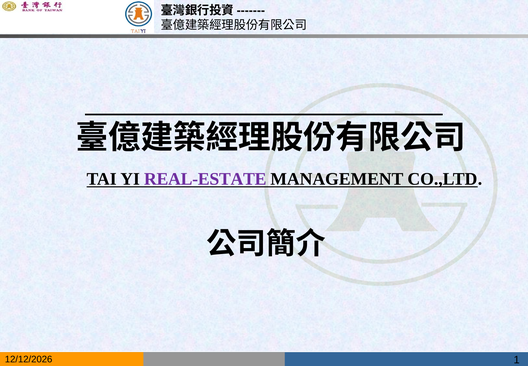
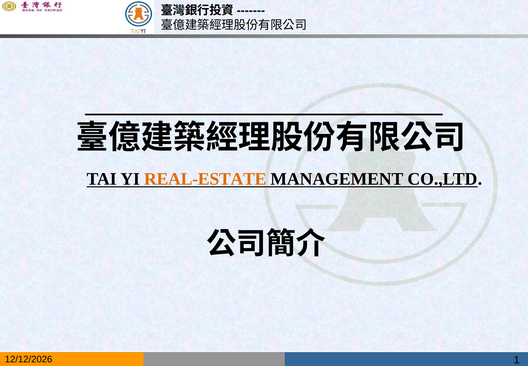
REAL-ESTATE colour: purple -> orange
